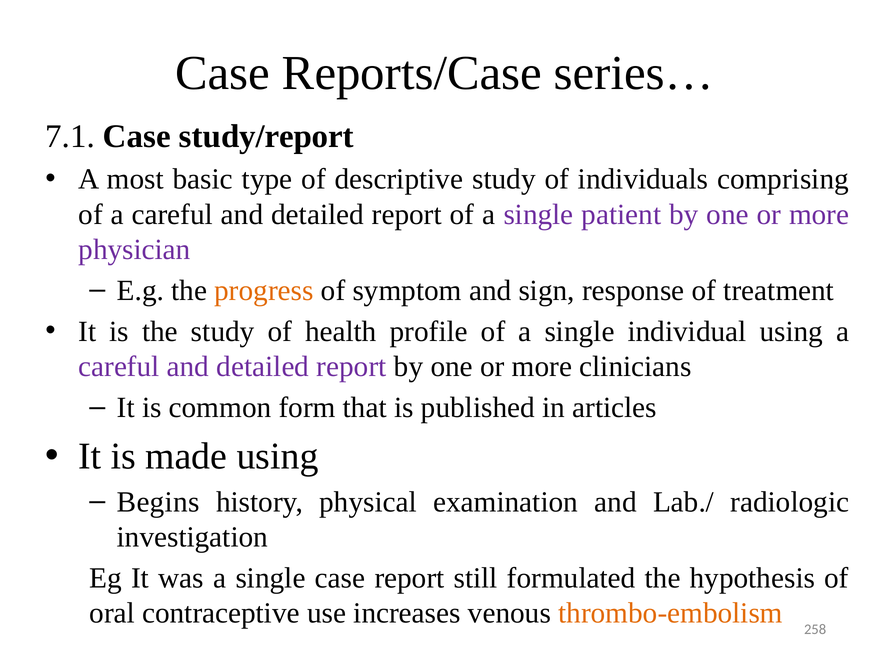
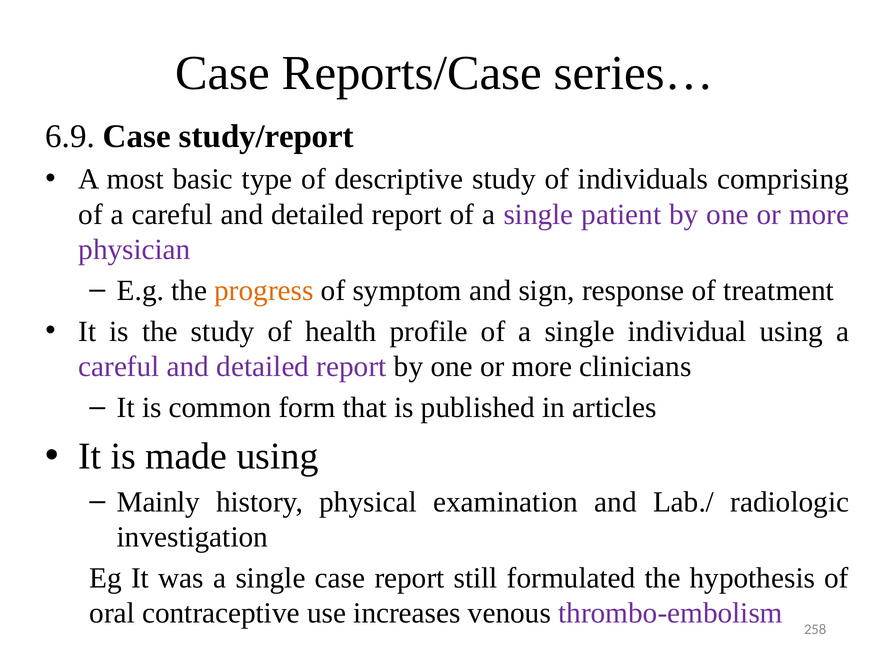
7.1: 7.1 -> 6.9
Begins: Begins -> Mainly
thrombo-embolism colour: orange -> purple
